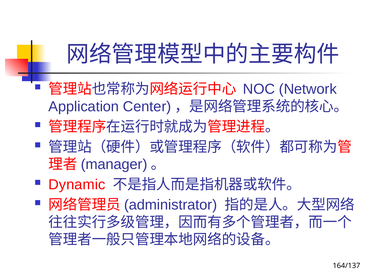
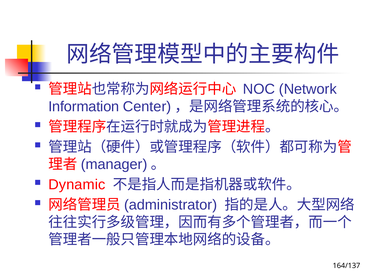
Application: Application -> Information
